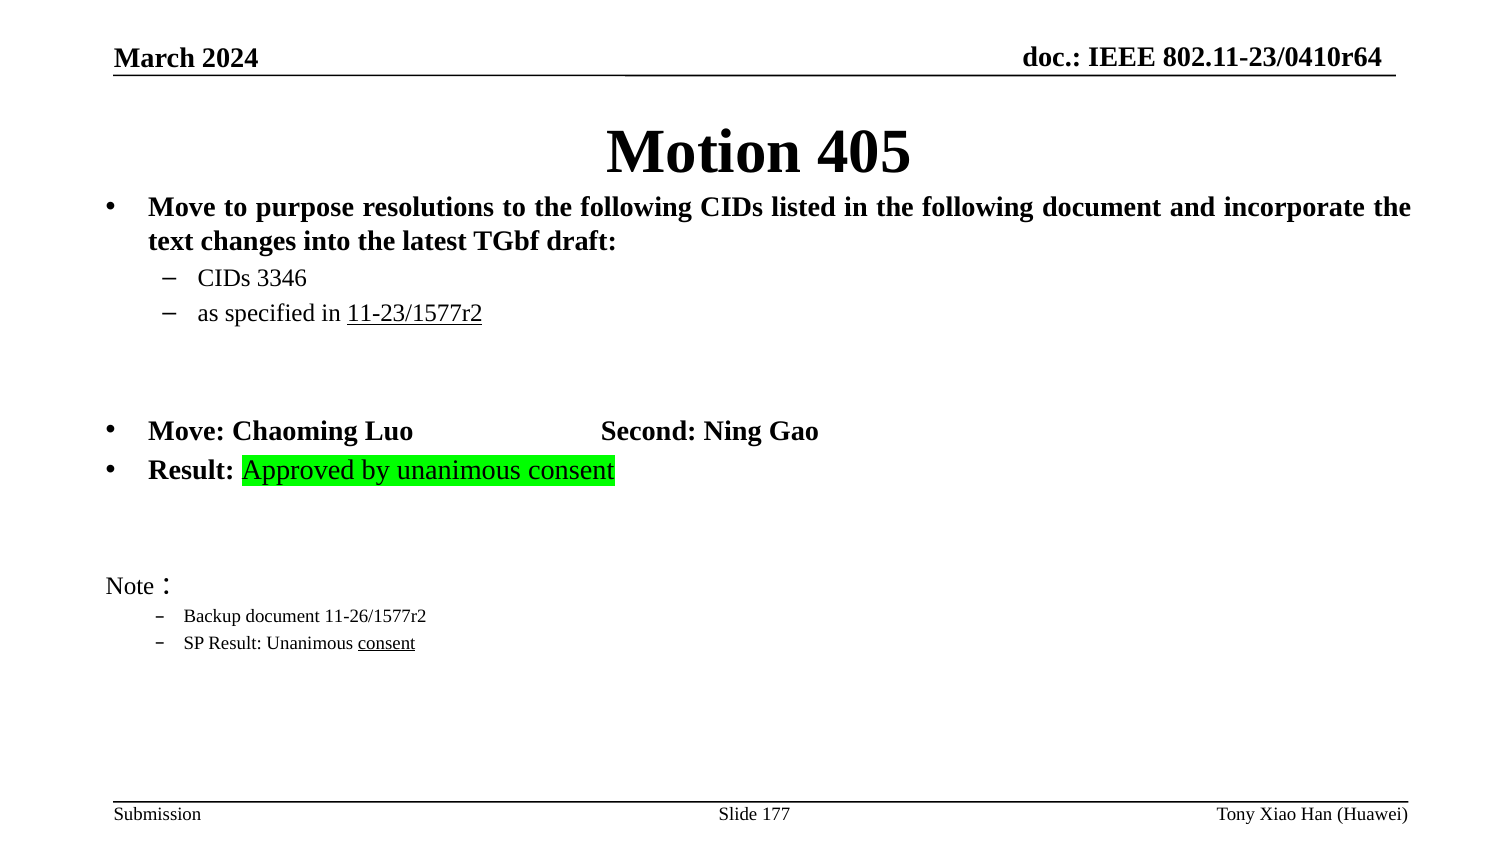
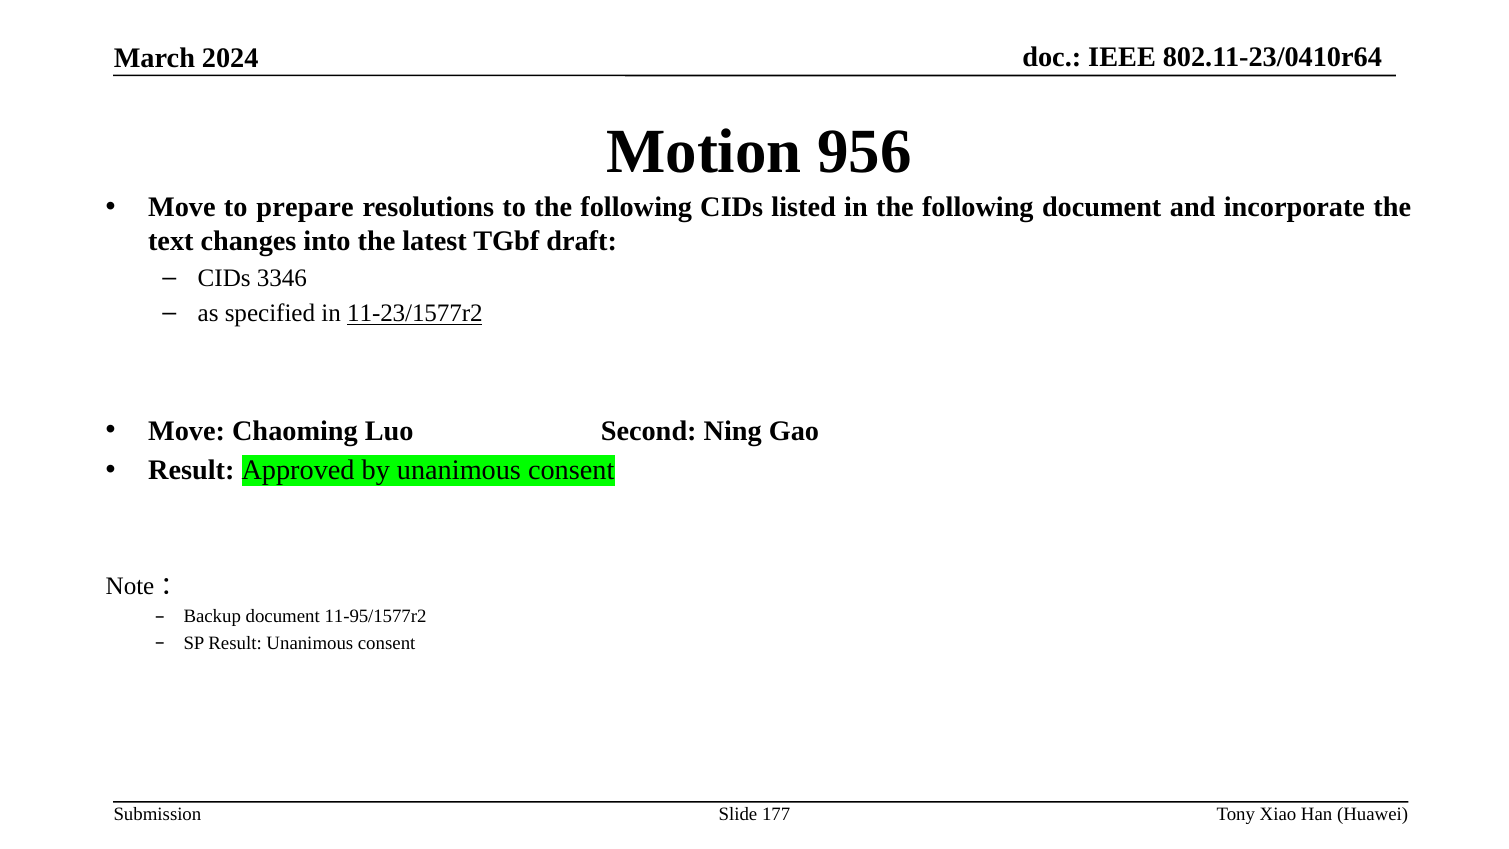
405: 405 -> 956
purpose: purpose -> prepare
11-26/1577r2: 11-26/1577r2 -> 11-95/1577r2
consent at (387, 643) underline: present -> none
